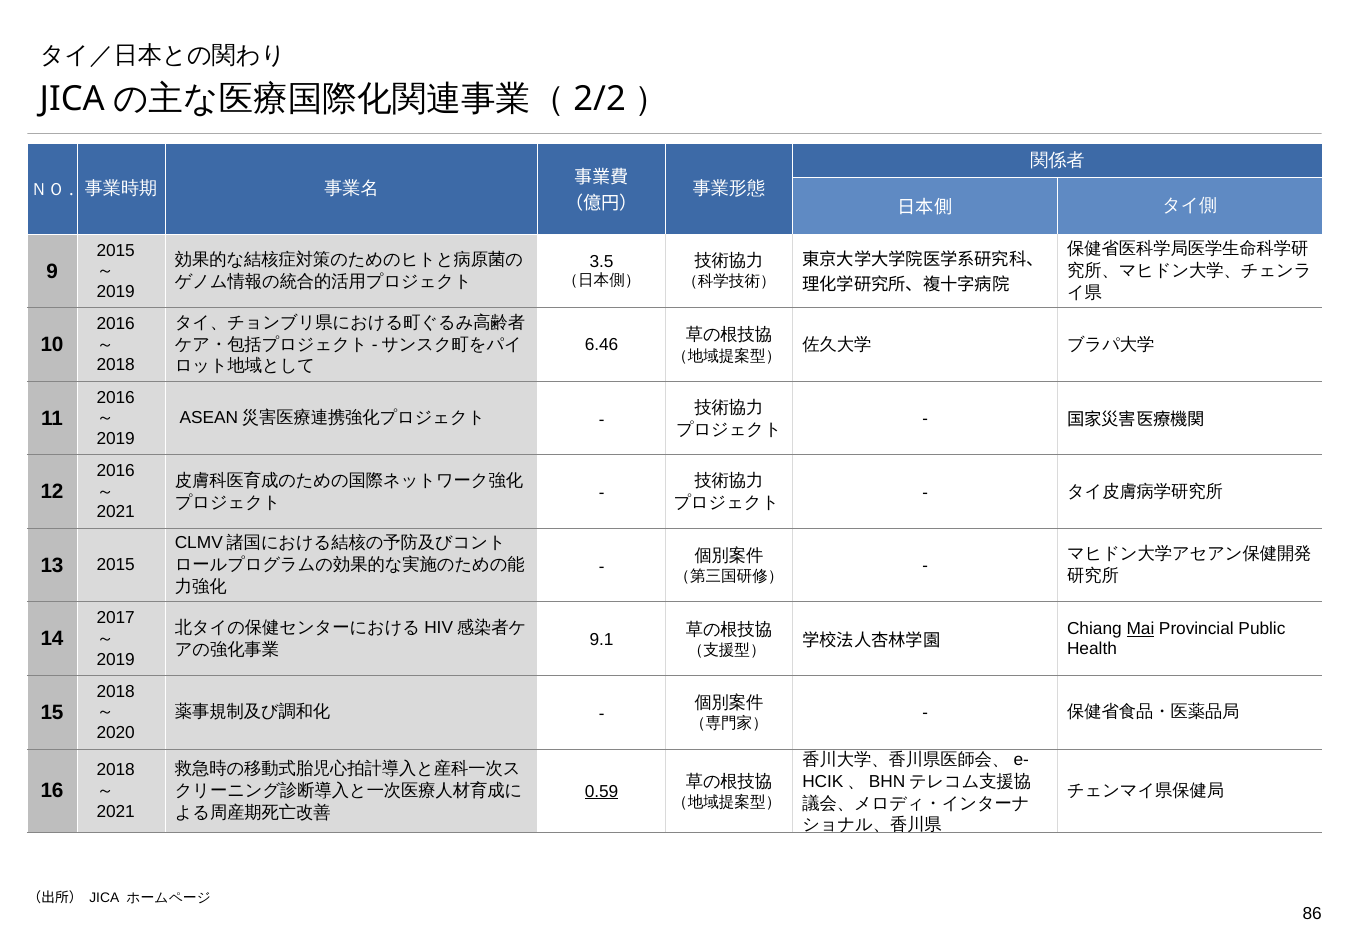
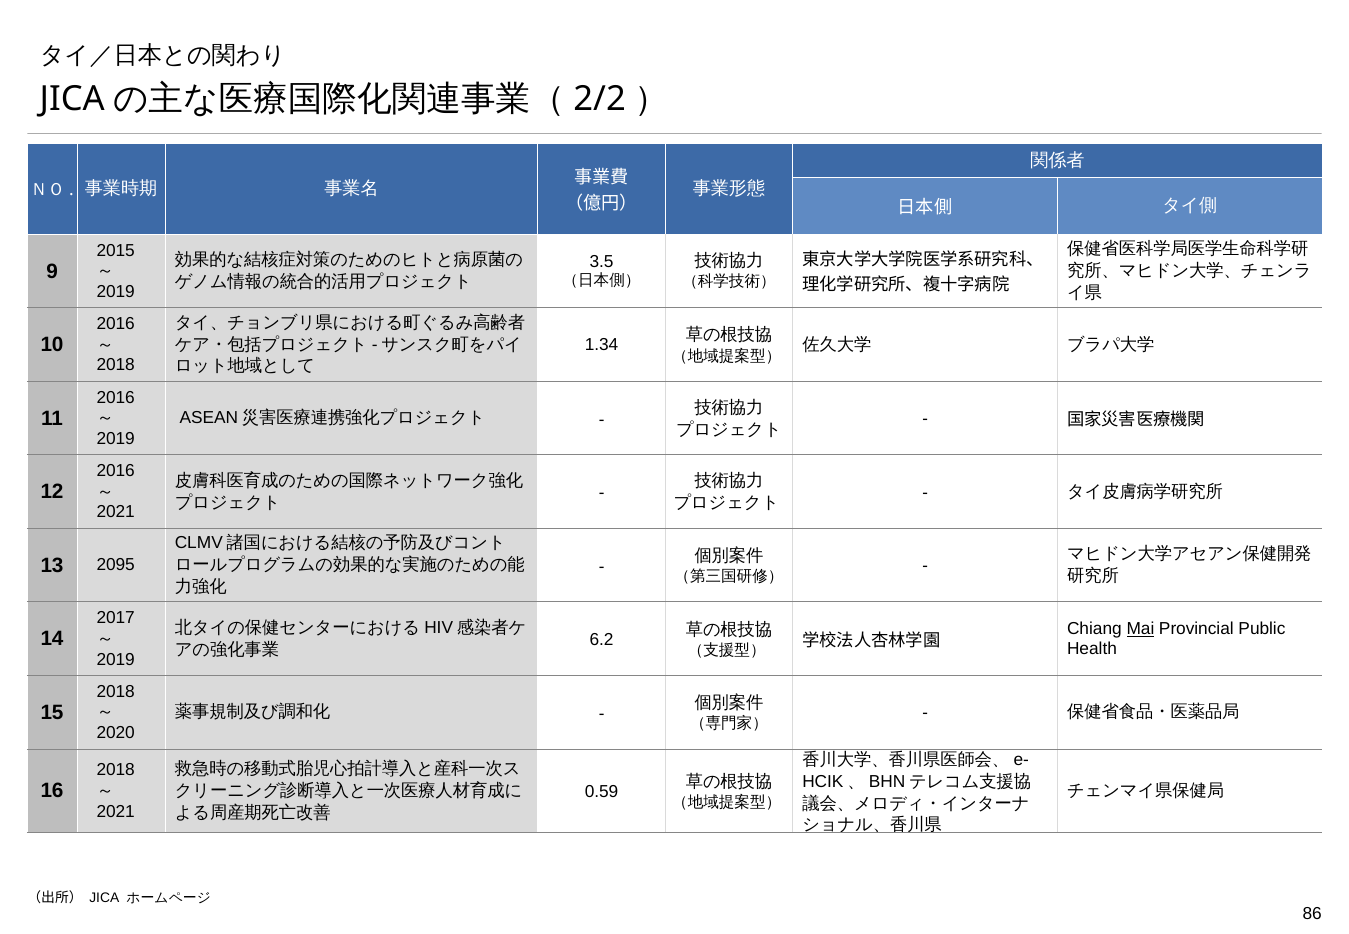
6.46: 6.46 -> 1.34
13 2015: 2015 -> 2095
9.1: 9.1 -> 6.2
0.59 underline: present -> none
